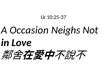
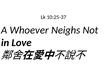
Occasion: Occasion -> Whoever
